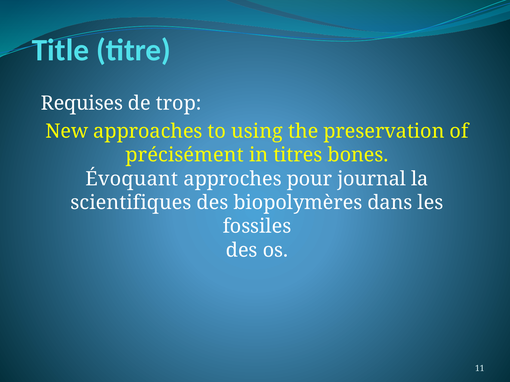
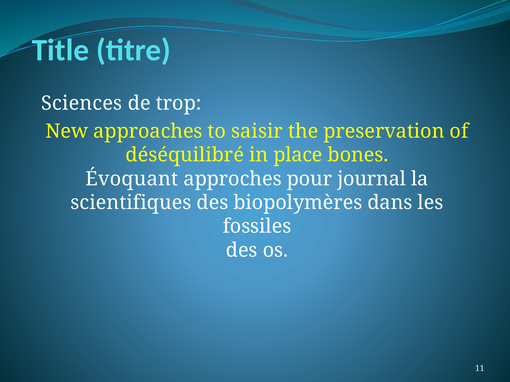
Requises: Requises -> Sciences
using: using -> saisir
précisément: précisément -> déséquilibré
titres: titres -> place
